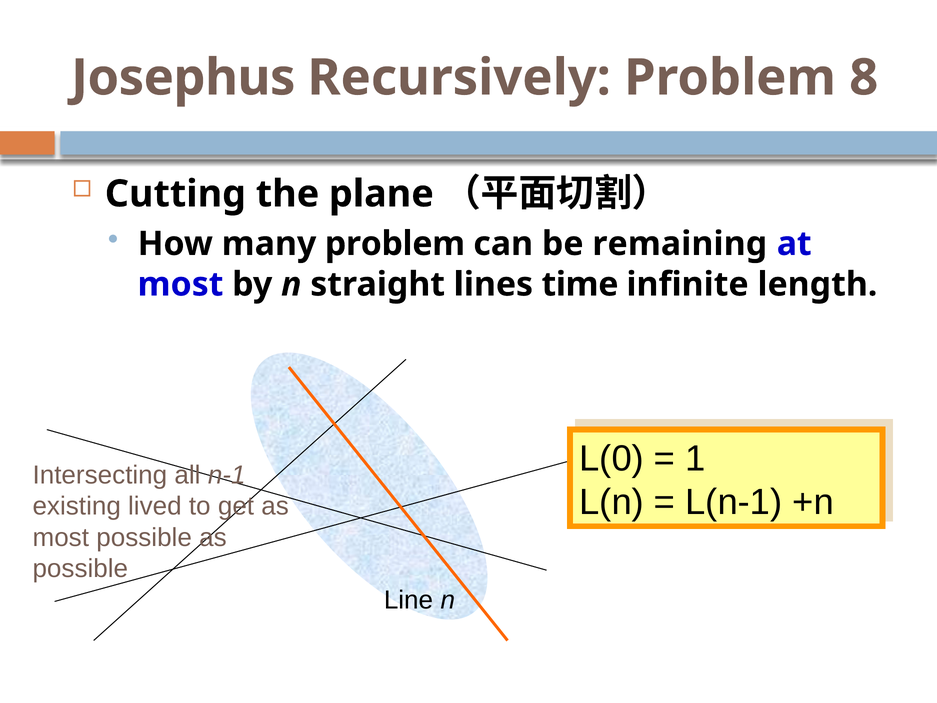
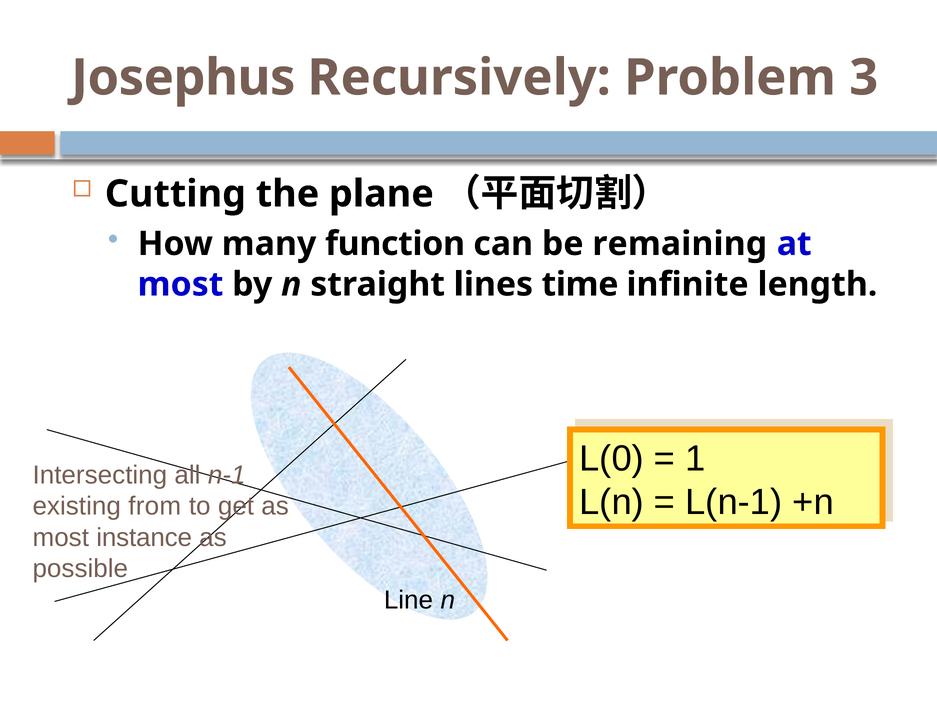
8: 8 -> 3
many problem: problem -> function
lived: lived -> from
most possible: possible -> instance
